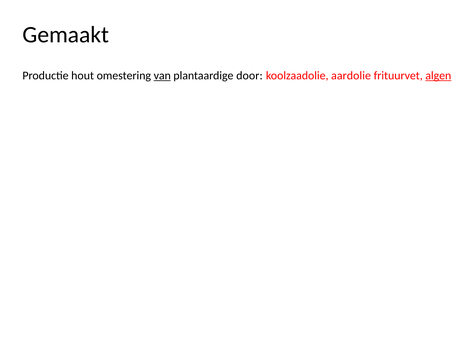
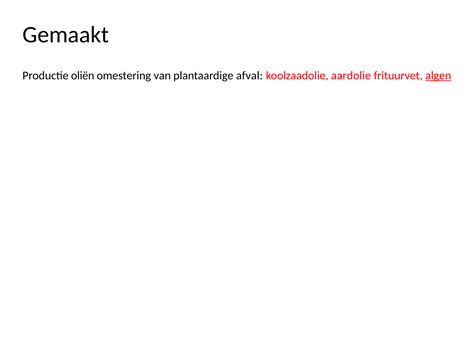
hout: hout -> oliën
van underline: present -> none
door: door -> afval
